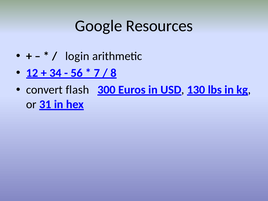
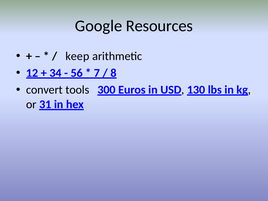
login: login -> keep
flash: flash -> tools
